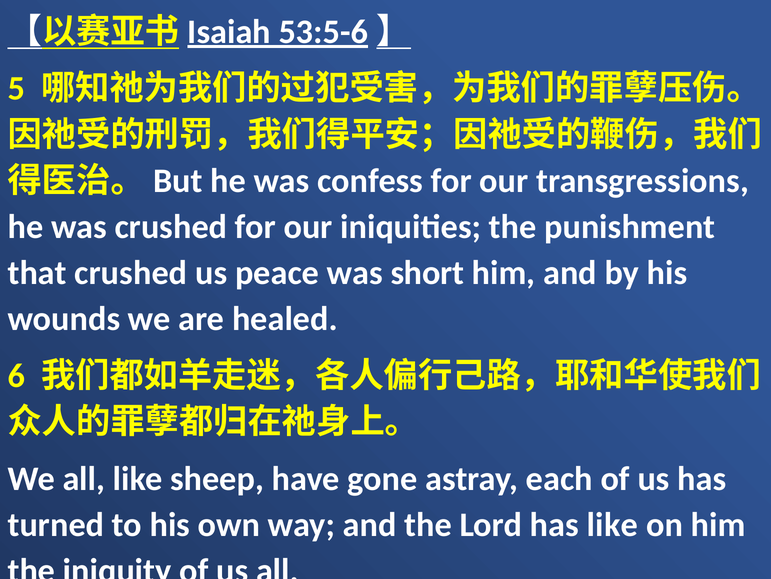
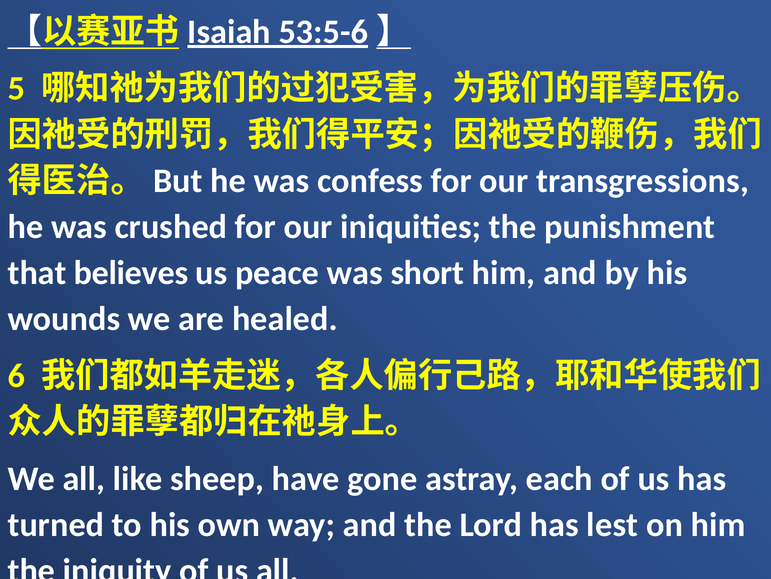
that crushed: crushed -> believes
has like: like -> lest
